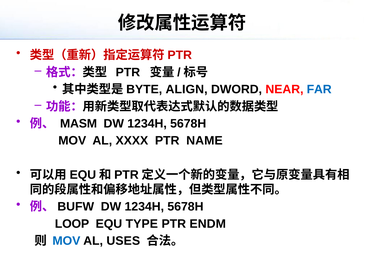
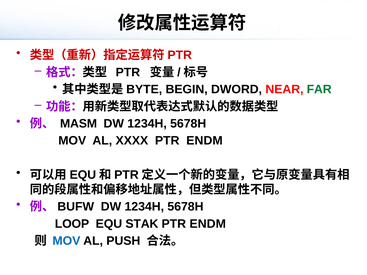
ALIGN: ALIGN -> BEGIN
FAR colour: blue -> green
NAME at (204, 141): NAME -> ENDM
TYPE: TYPE -> STAK
USES: USES -> PUSH
